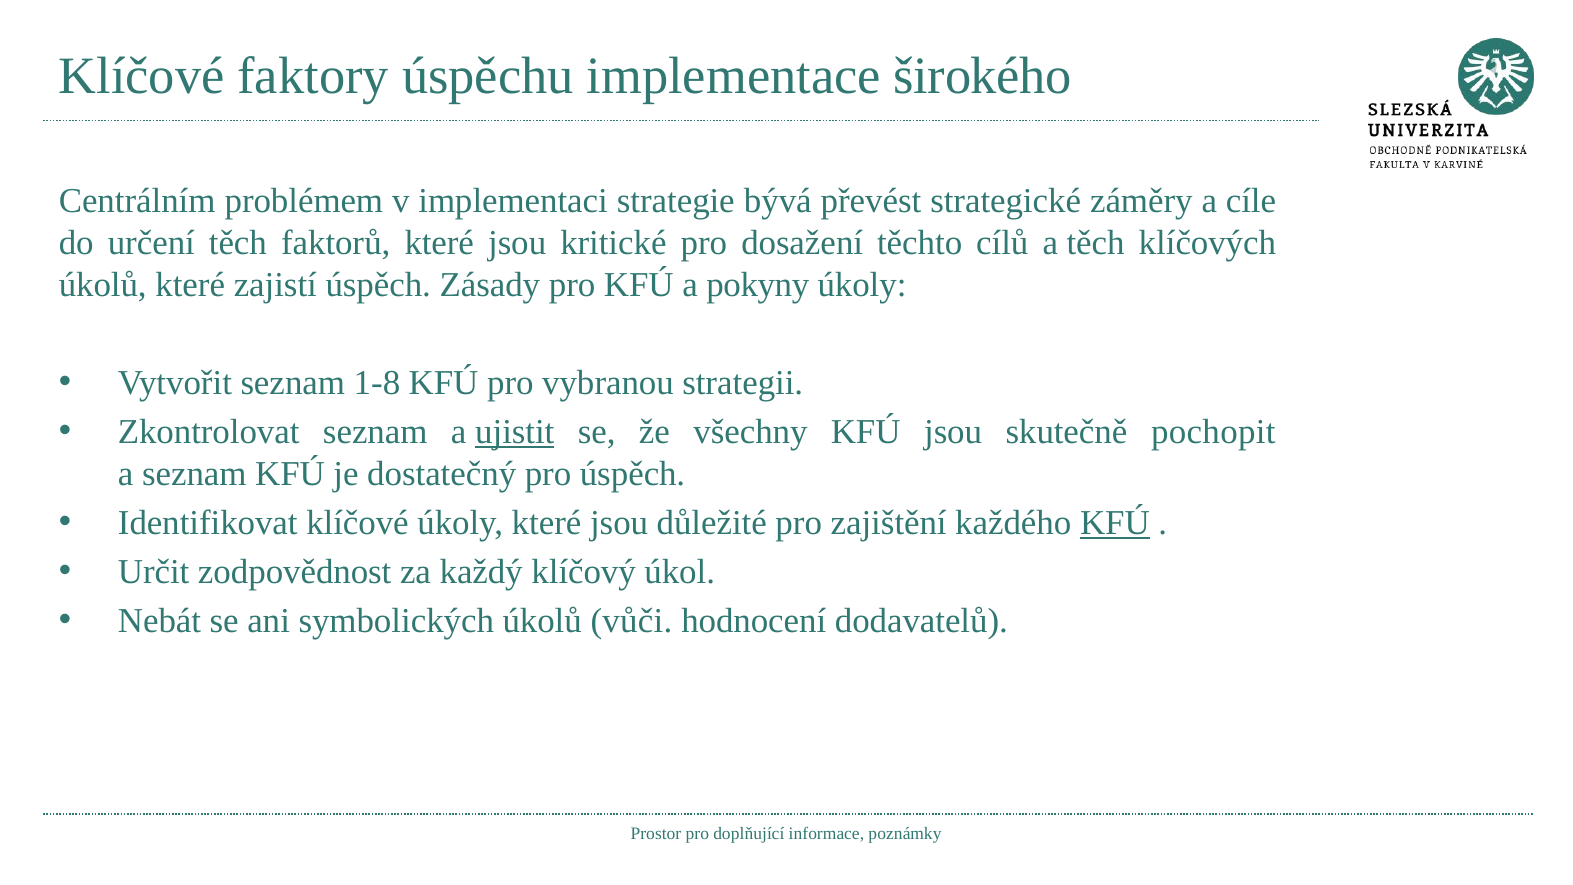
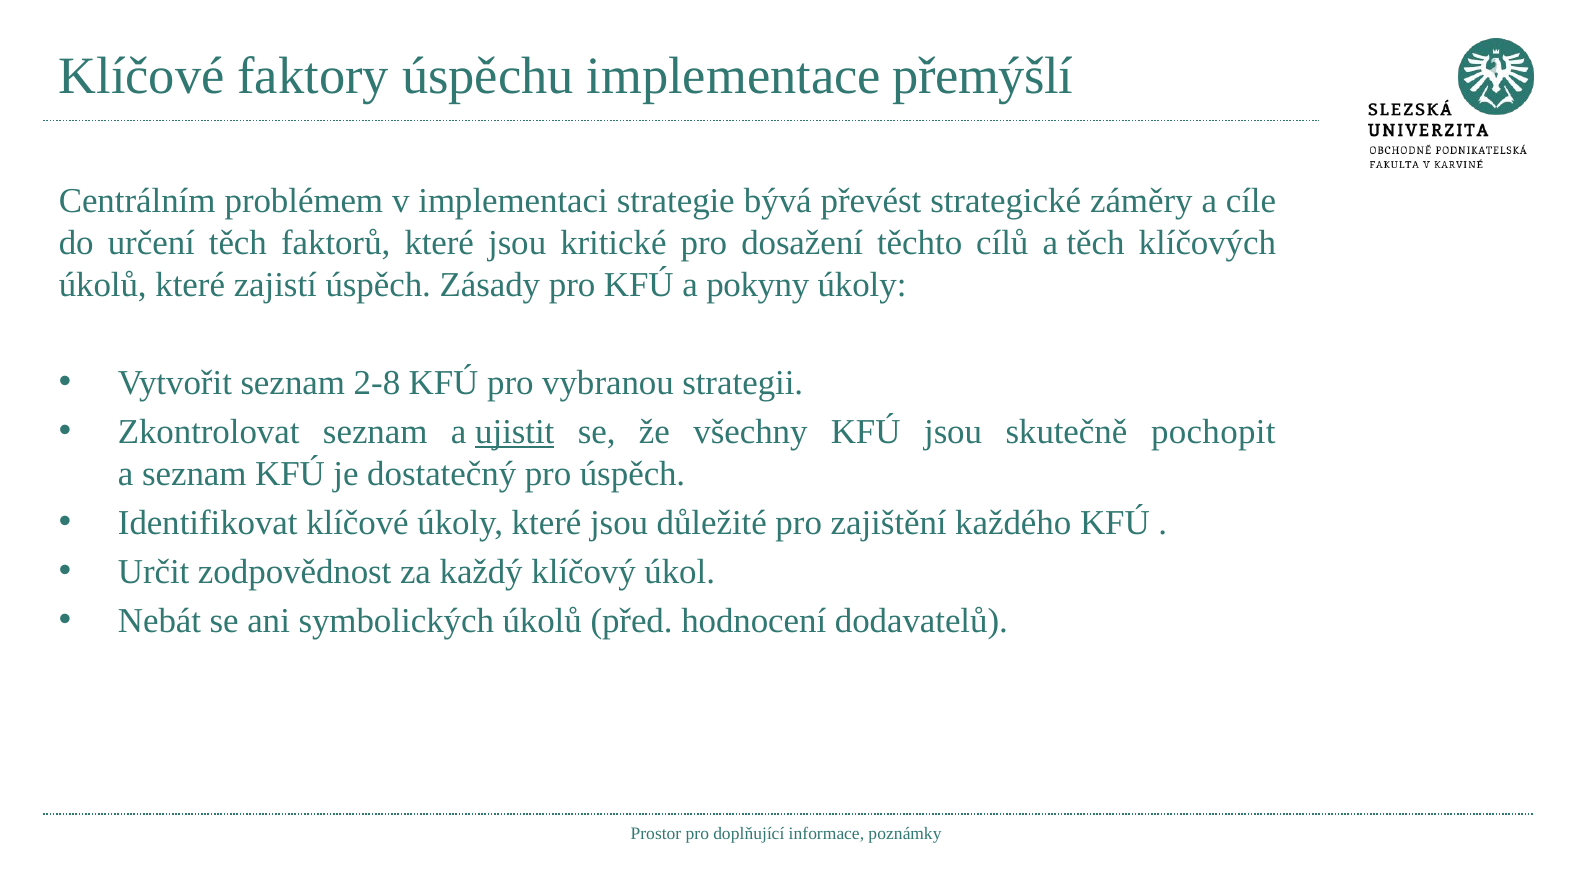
širokého: širokého -> přemýšlí
1-8: 1-8 -> 2-8
KFÚ at (1115, 523) underline: present -> none
vůči: vůči -> před
